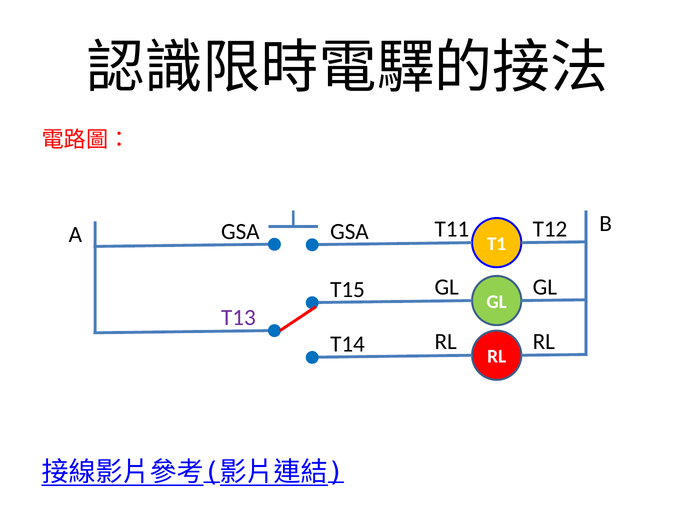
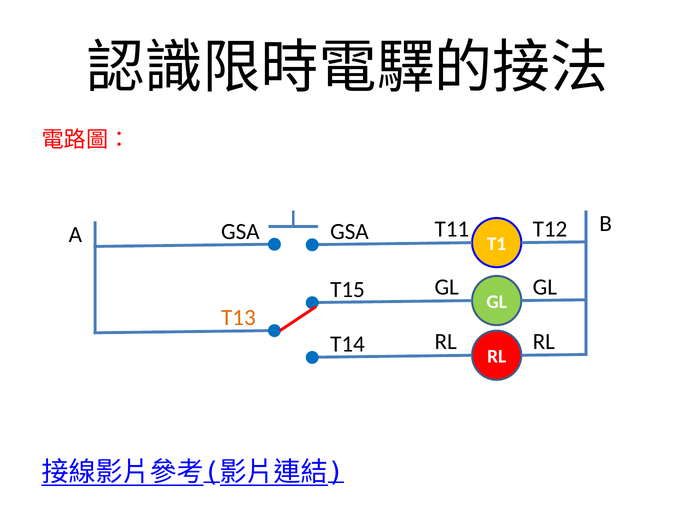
T13 colour: purple -> orange
